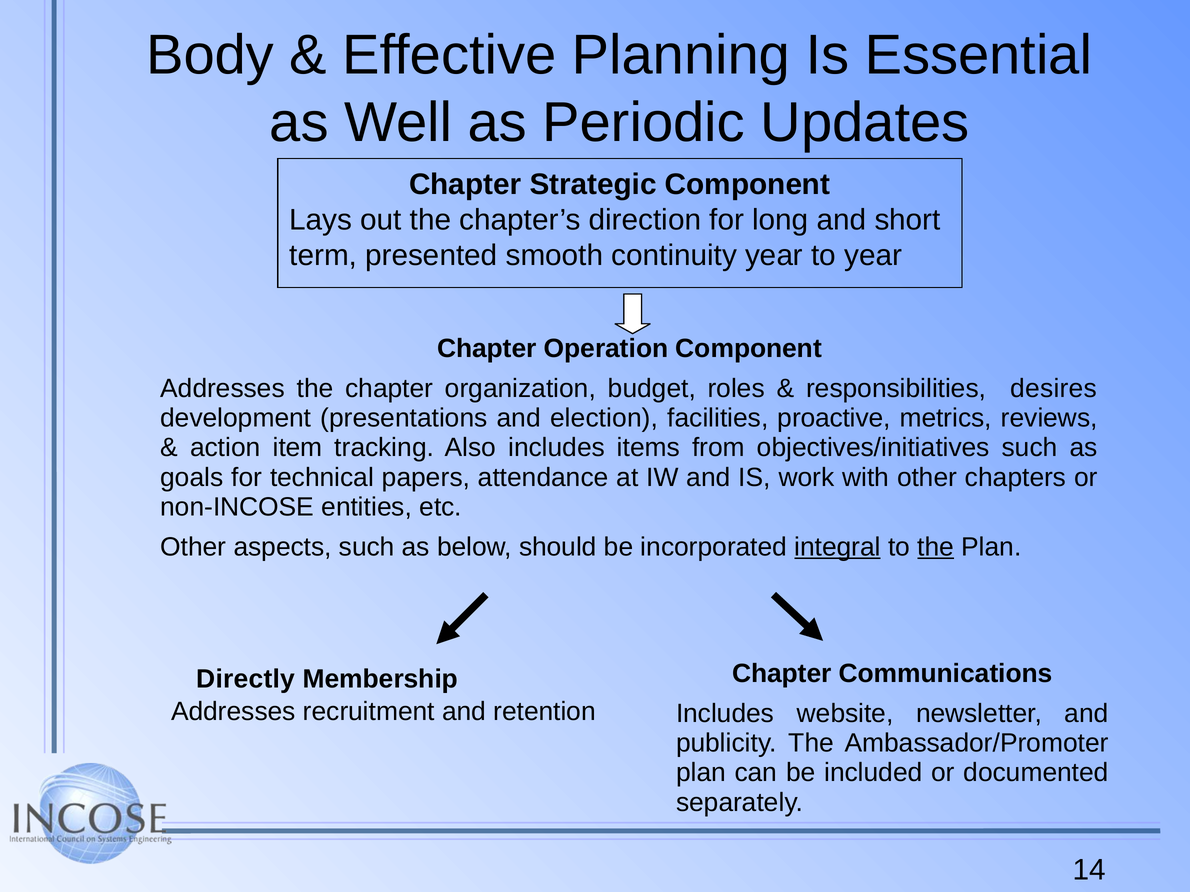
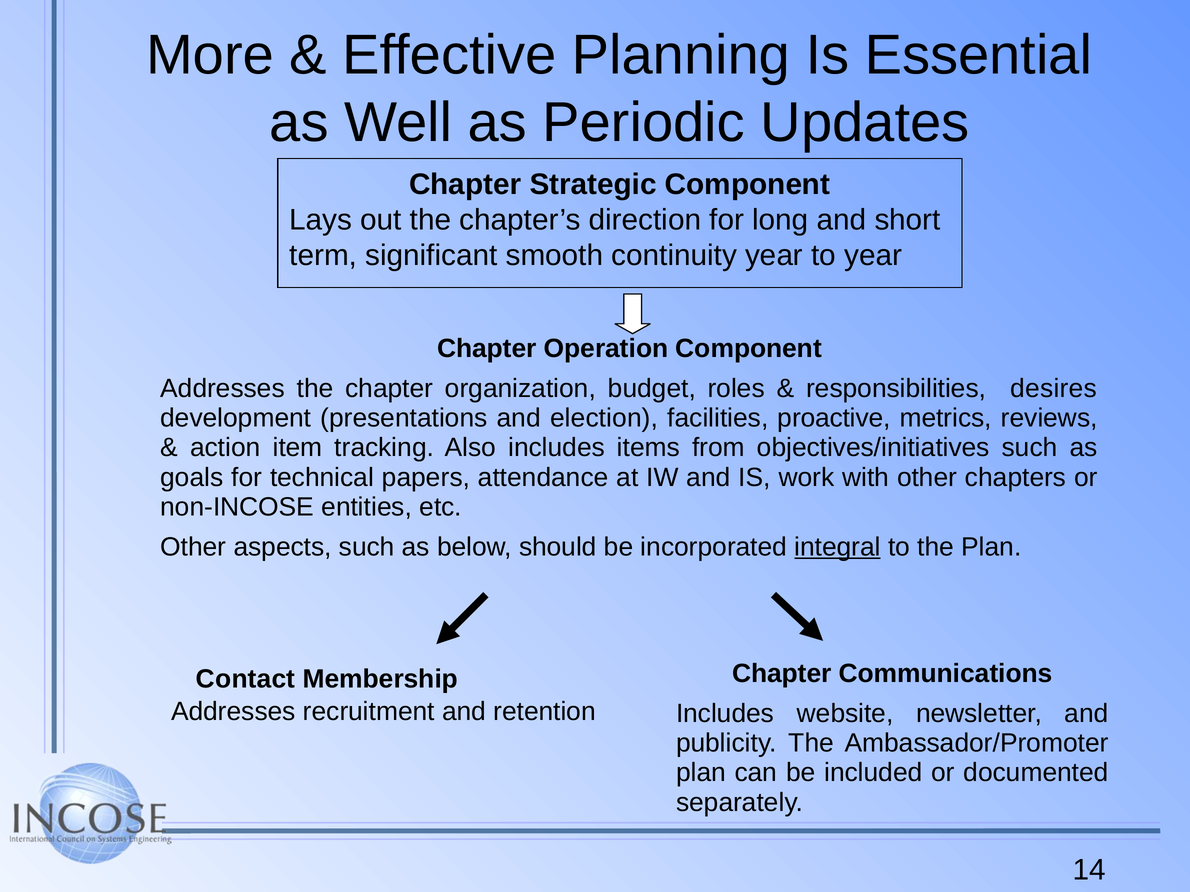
Body: Body -> More
presented: presented -> significant
the at (936, 547) underline: present -> none
Directly: Directly -> Contact
